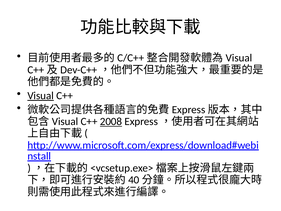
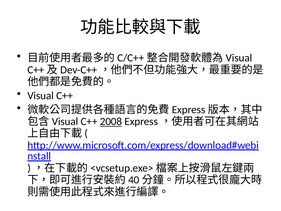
Visual underline: present -> none
